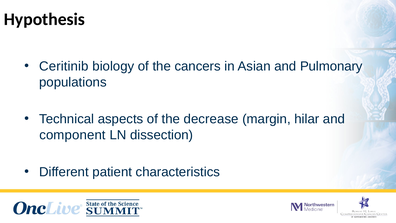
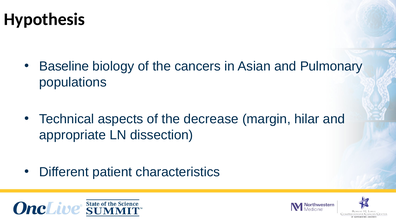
Ceritinib: Ceritinib -> Baseline
component: component -> appropriate
